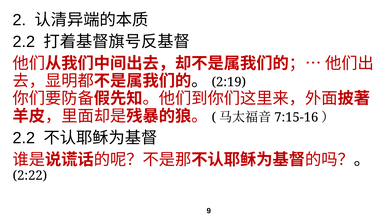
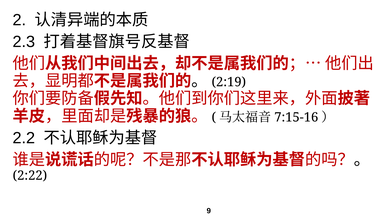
2.2 at (24, 42): 2.2 -> 2.3
